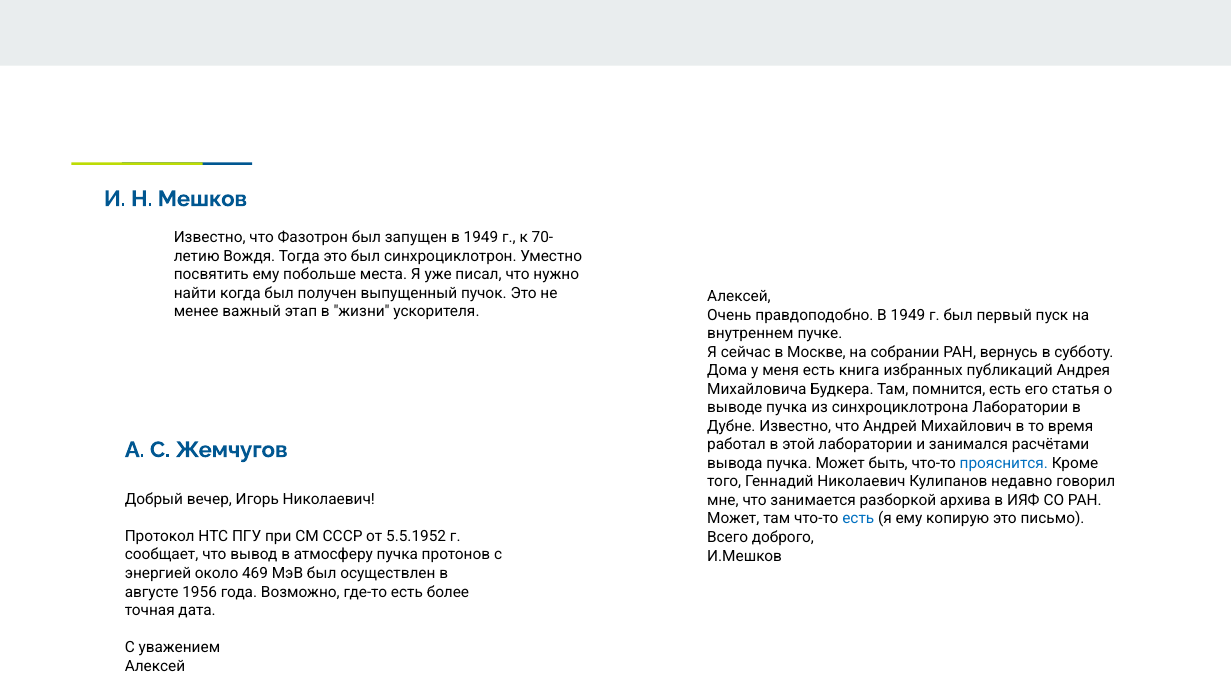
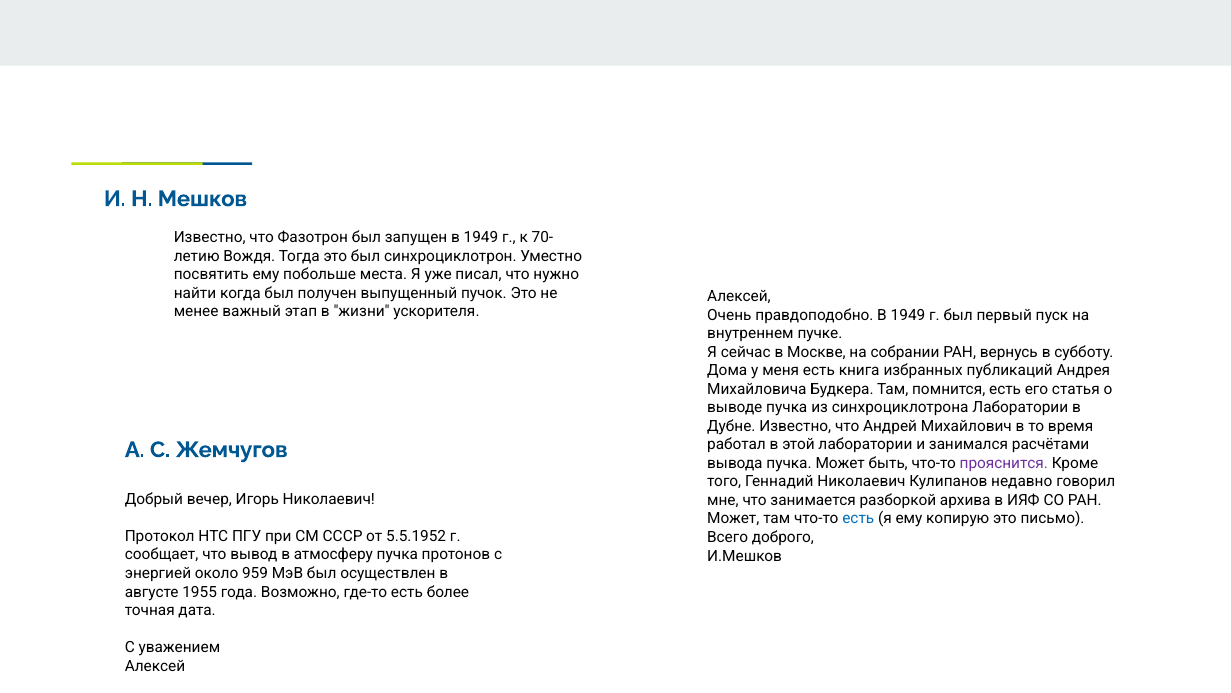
прояснится colour: blue -> purple
469: 469 -> 959
1956: 1956 -> 1955
